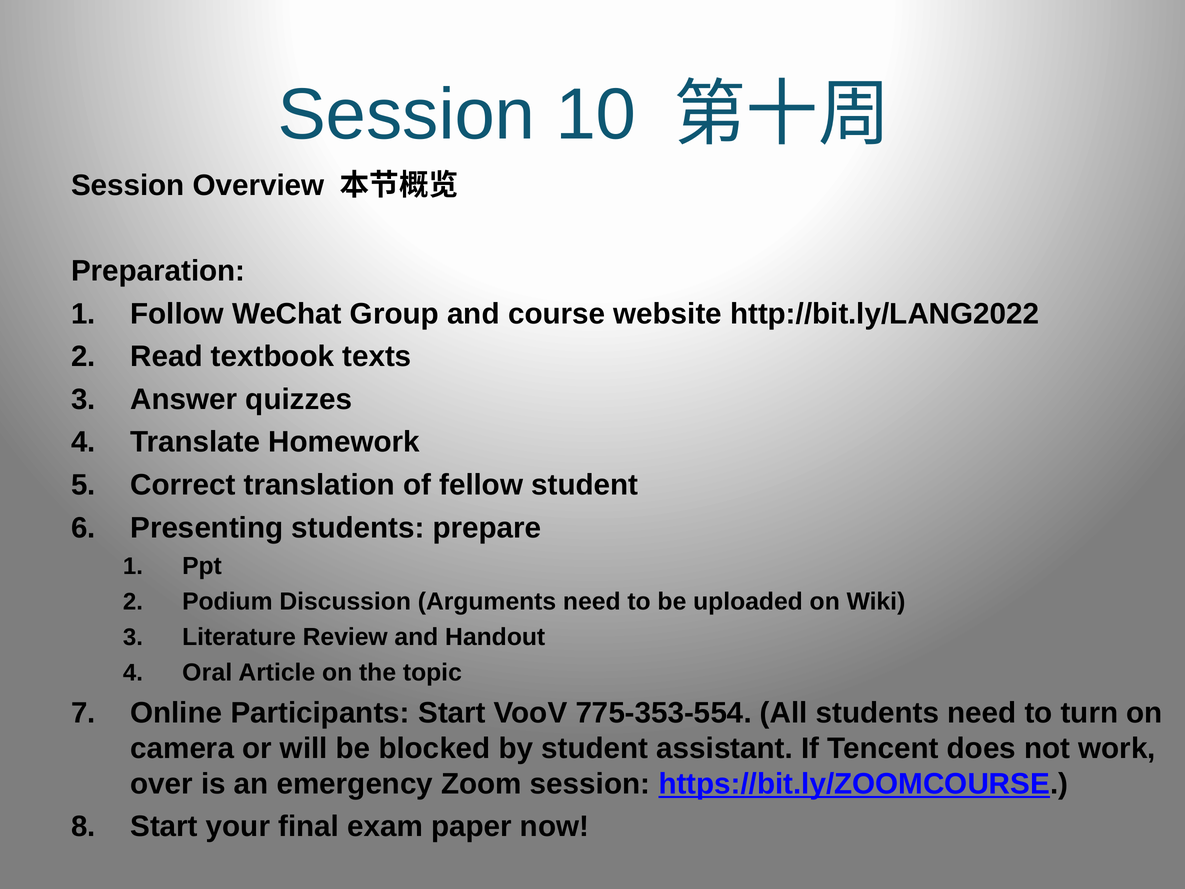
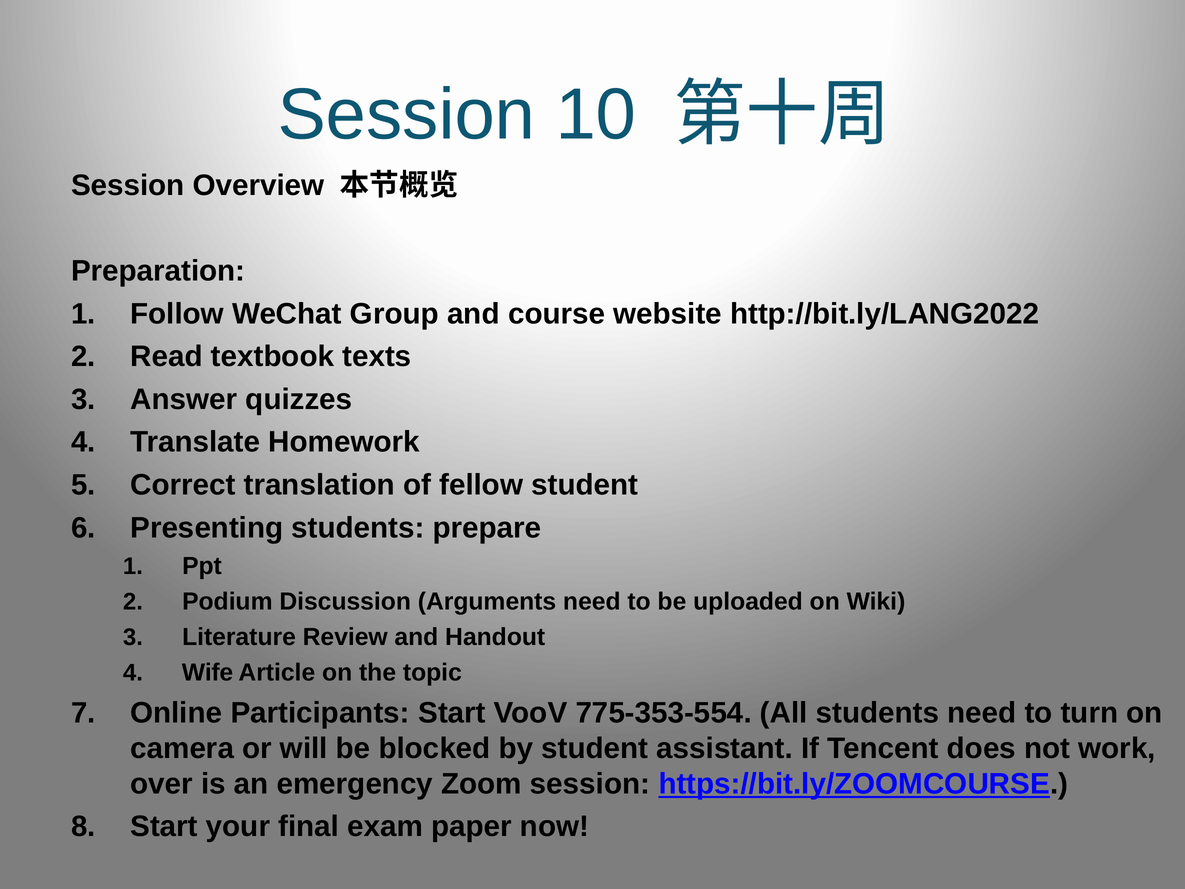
Oral: Oral -> Wife
